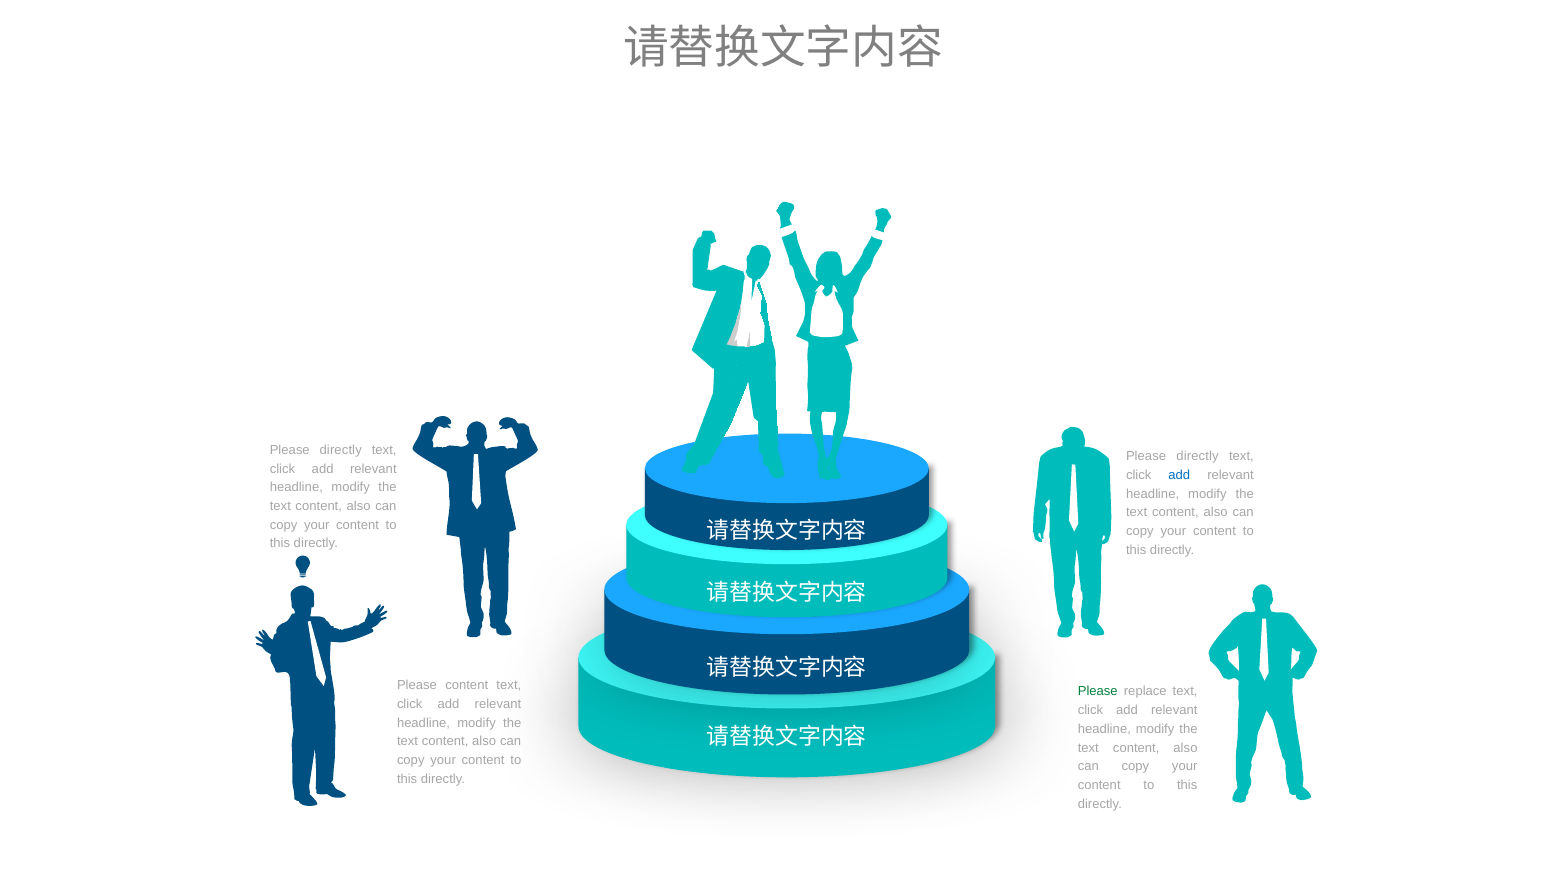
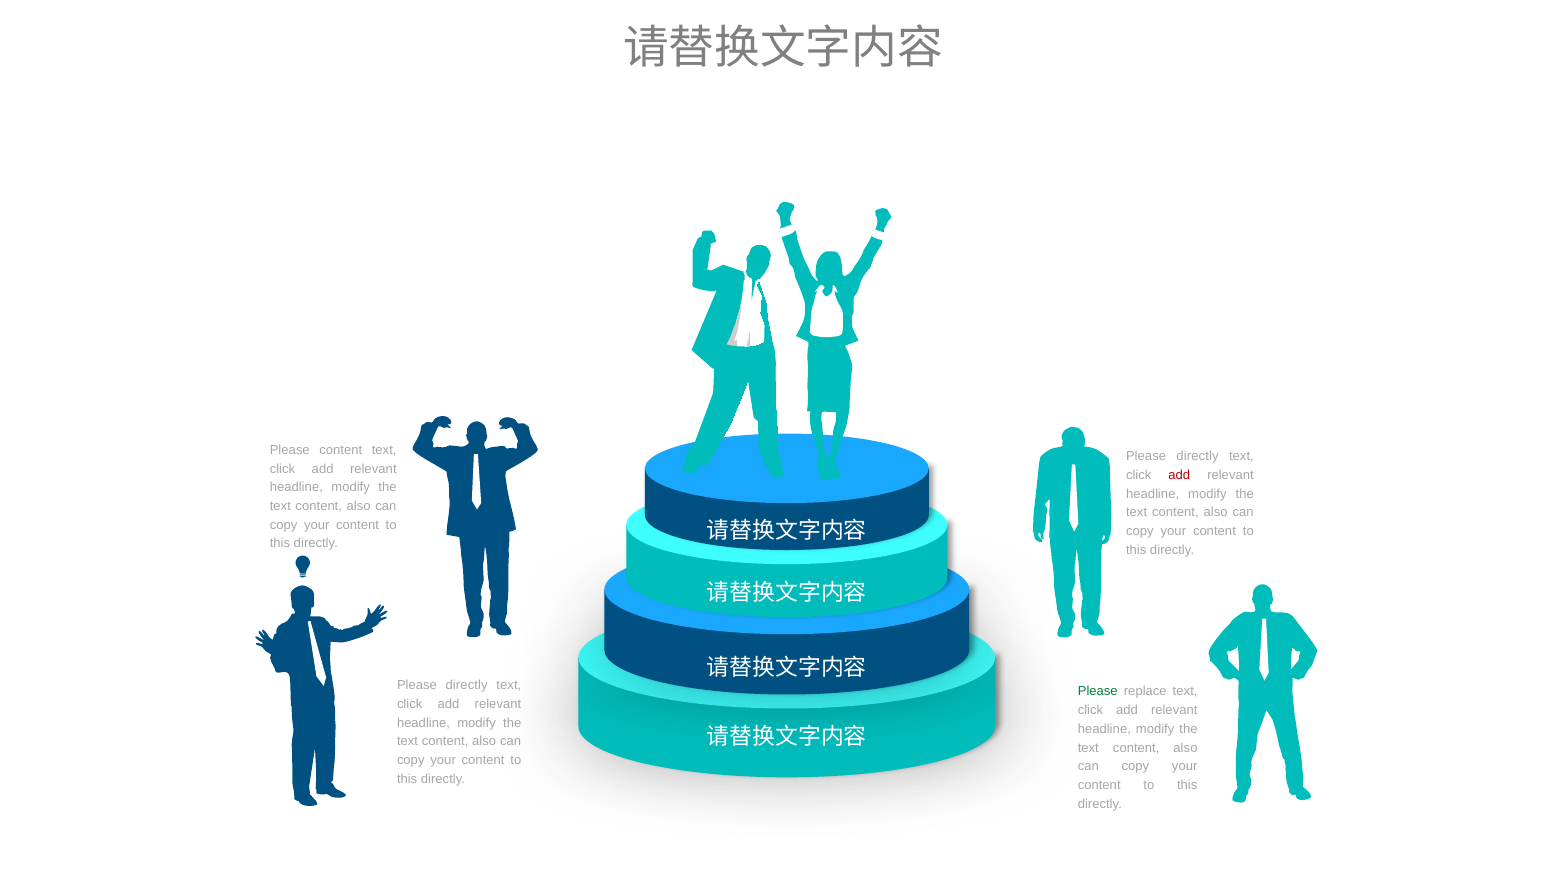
directly at (341, 450): directly -> content
add at (1179, 475) colour: blue -> red
content at (467, 685): content -> directly
